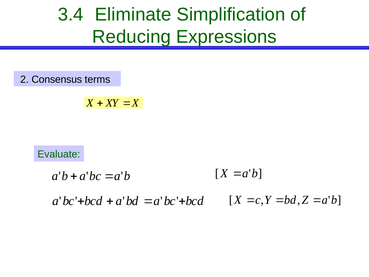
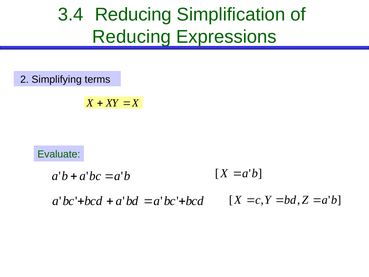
3.4 Eliminate: Eliminate -> Reducing
Consensus: Consensus -> Simplifying
